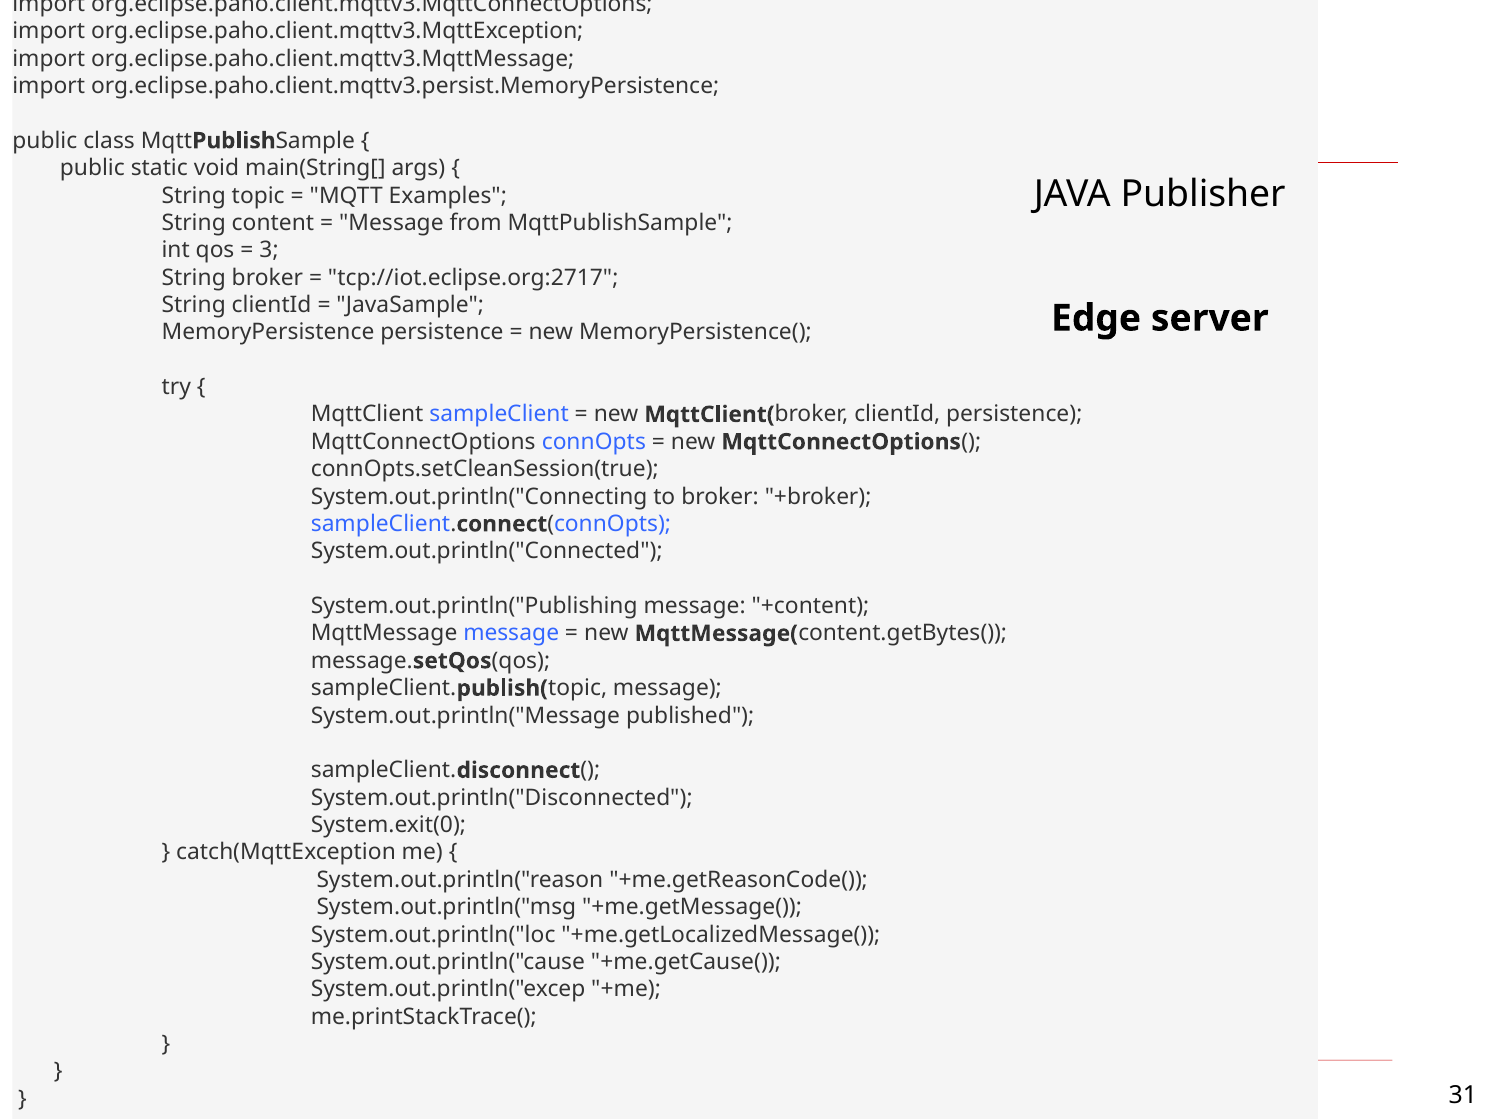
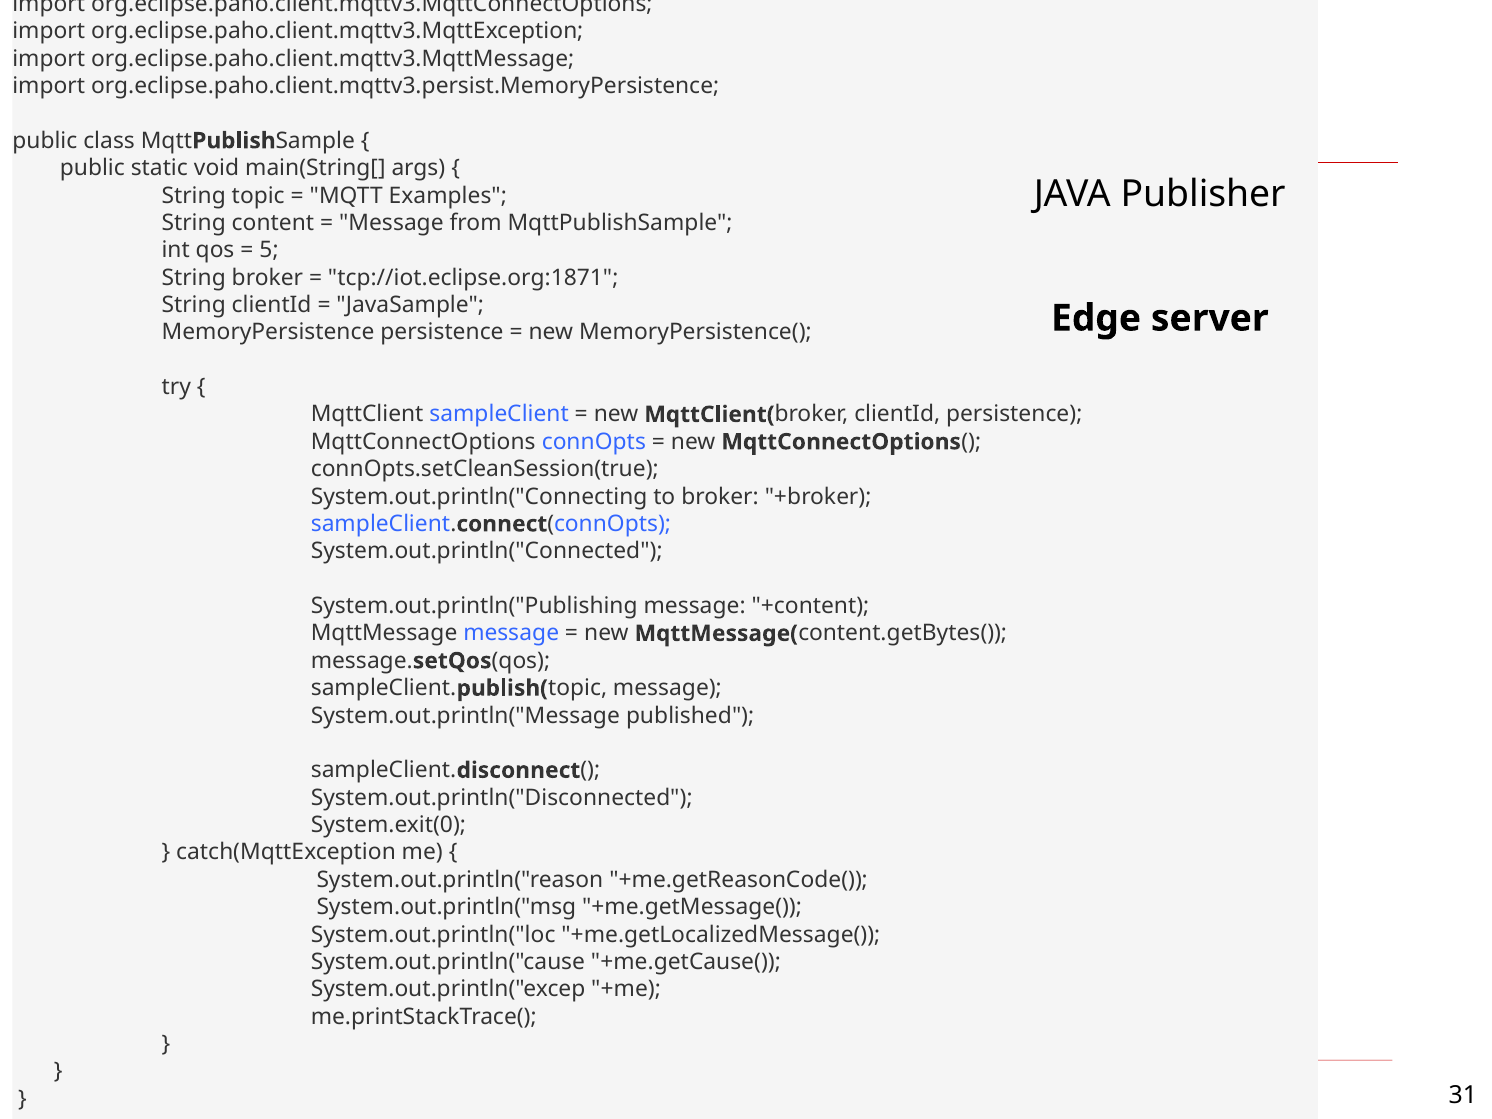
3: 3 -> 5
tcp://iot.eclipse.org:2717: tcp://iot.eclipse.org:2717 -> tcp://iot.eclipse.org:1871
